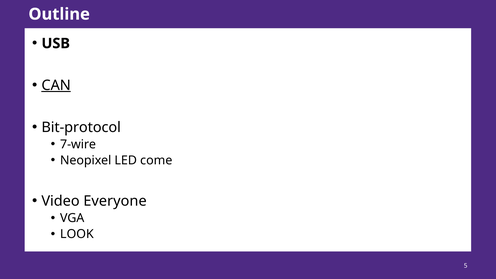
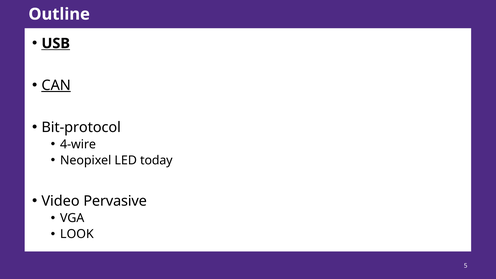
USB underline: none -> present
7-wire: 7-wire -> 4-wire
come: come -> today
Everyone: Everyone -> Pervasive
